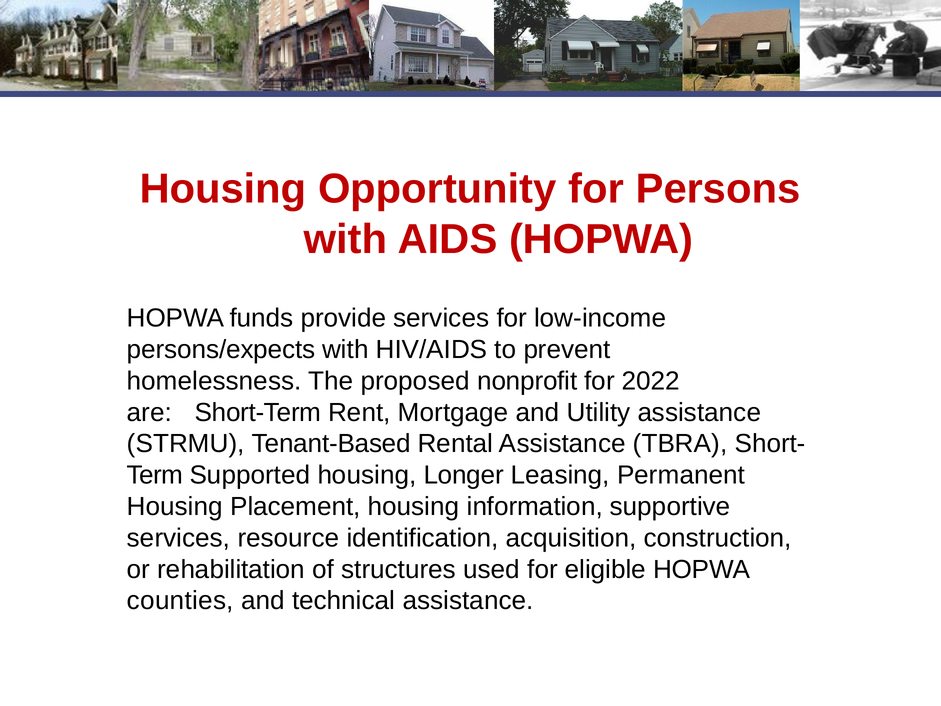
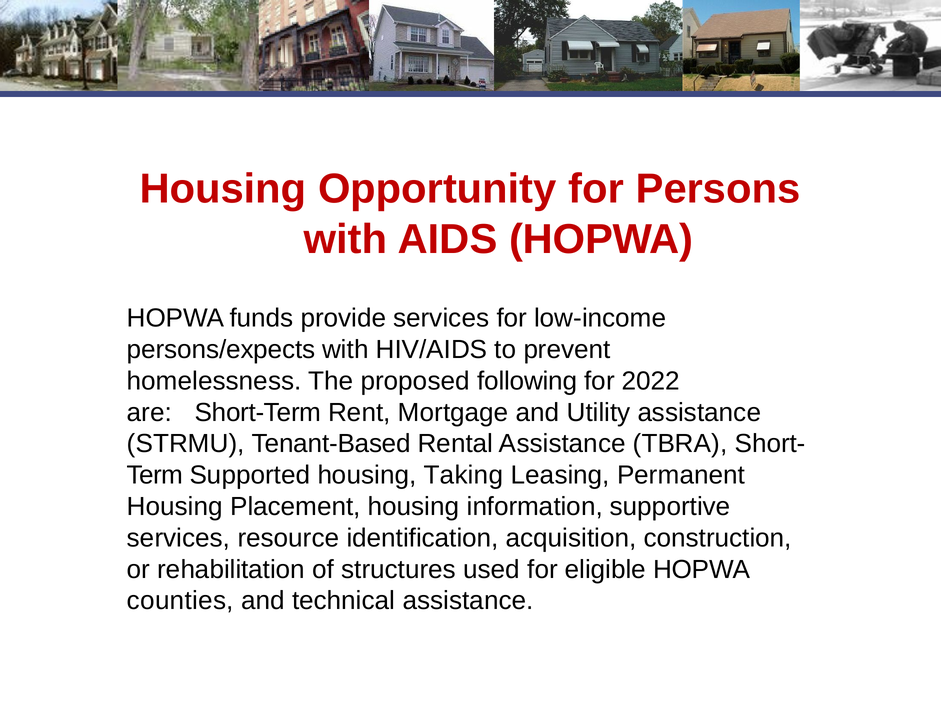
nonprofit: nonprofit -> following
Longer: Longer -> Taking
